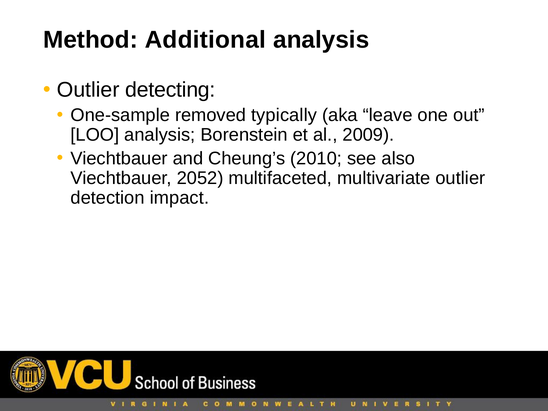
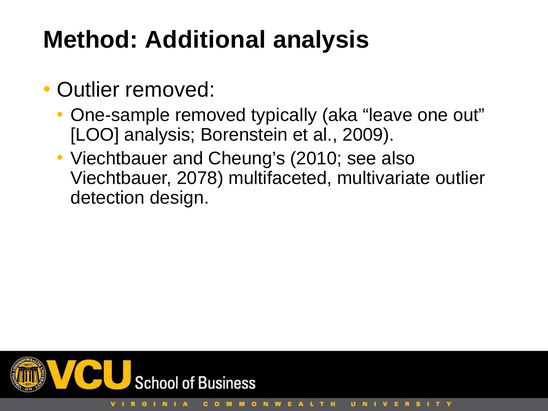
Outlier detecting: detecting -> removed
2052: 2052 -> 2078
impact: impact -> design
